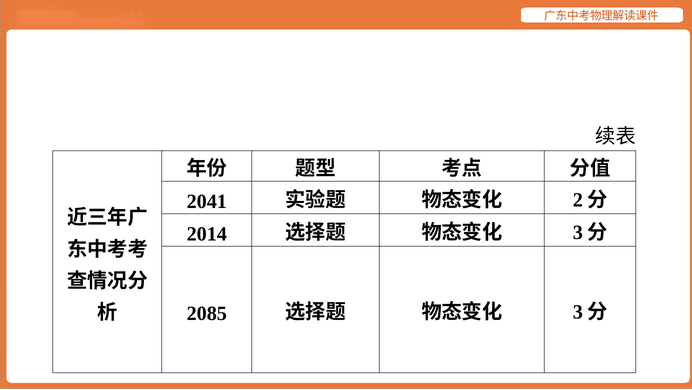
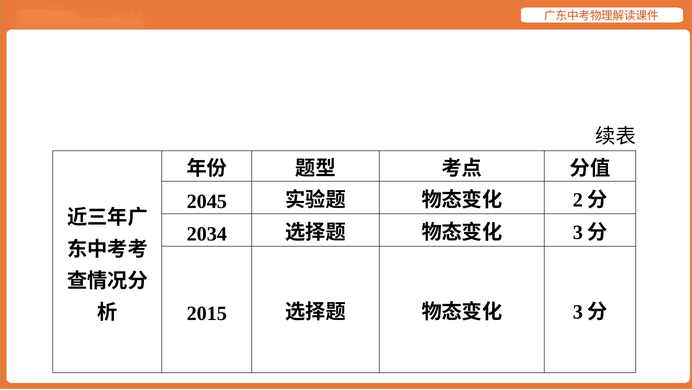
2041: 2041 -> 2045
2014: 2014 -> 2034
2085: 2085 -> 2015
